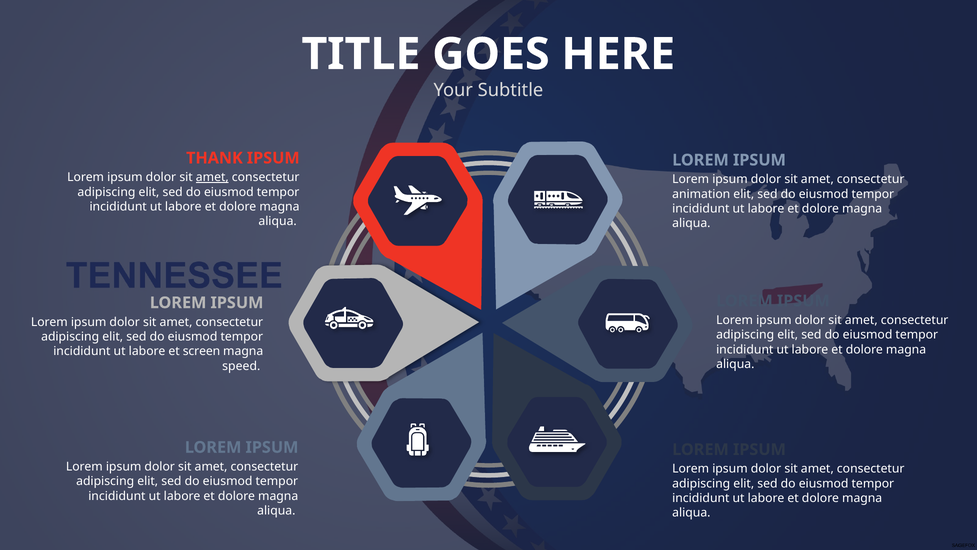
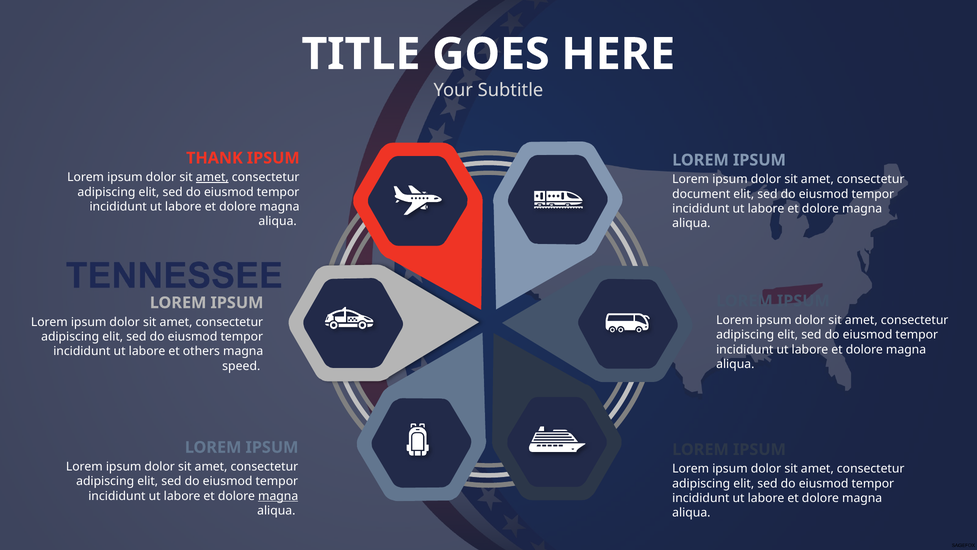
animation: animation -> document
screen: screen -> others
magna at (278, 496) underline: none -> present
